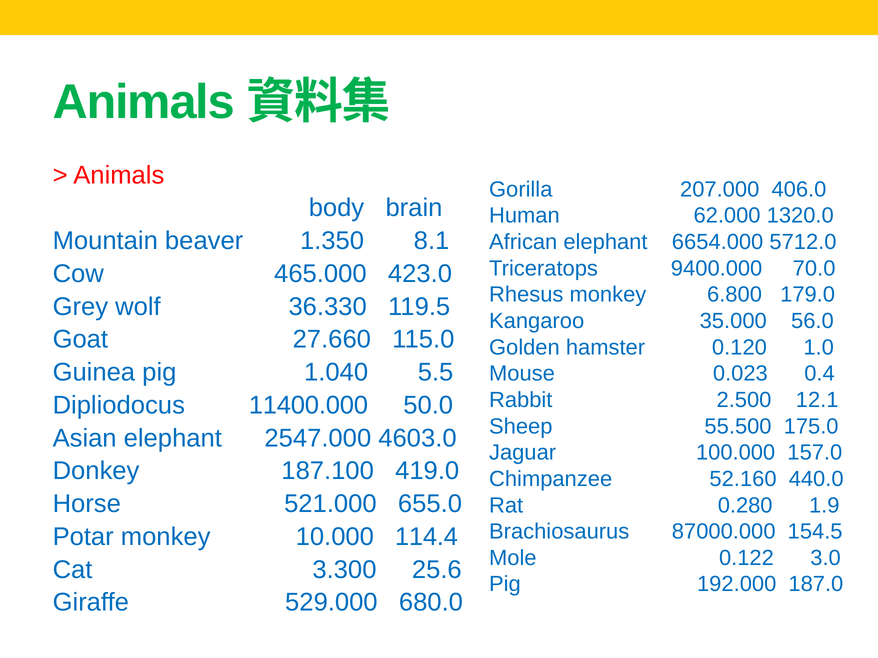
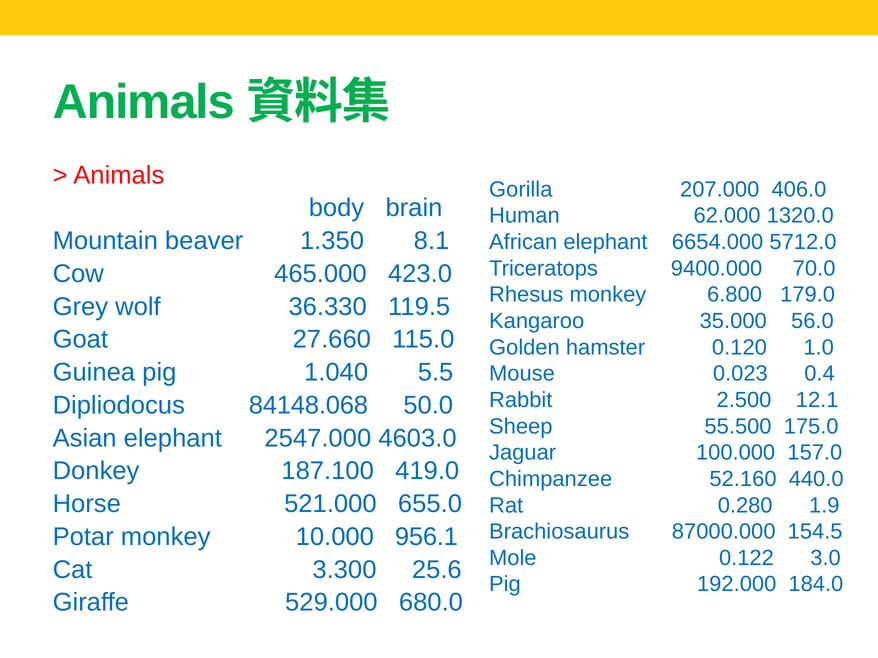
11400.000: 11400.000 -> 84148.068
114.4: 114.4 -> 956.1
187.0: 187.0 -> 184.0
